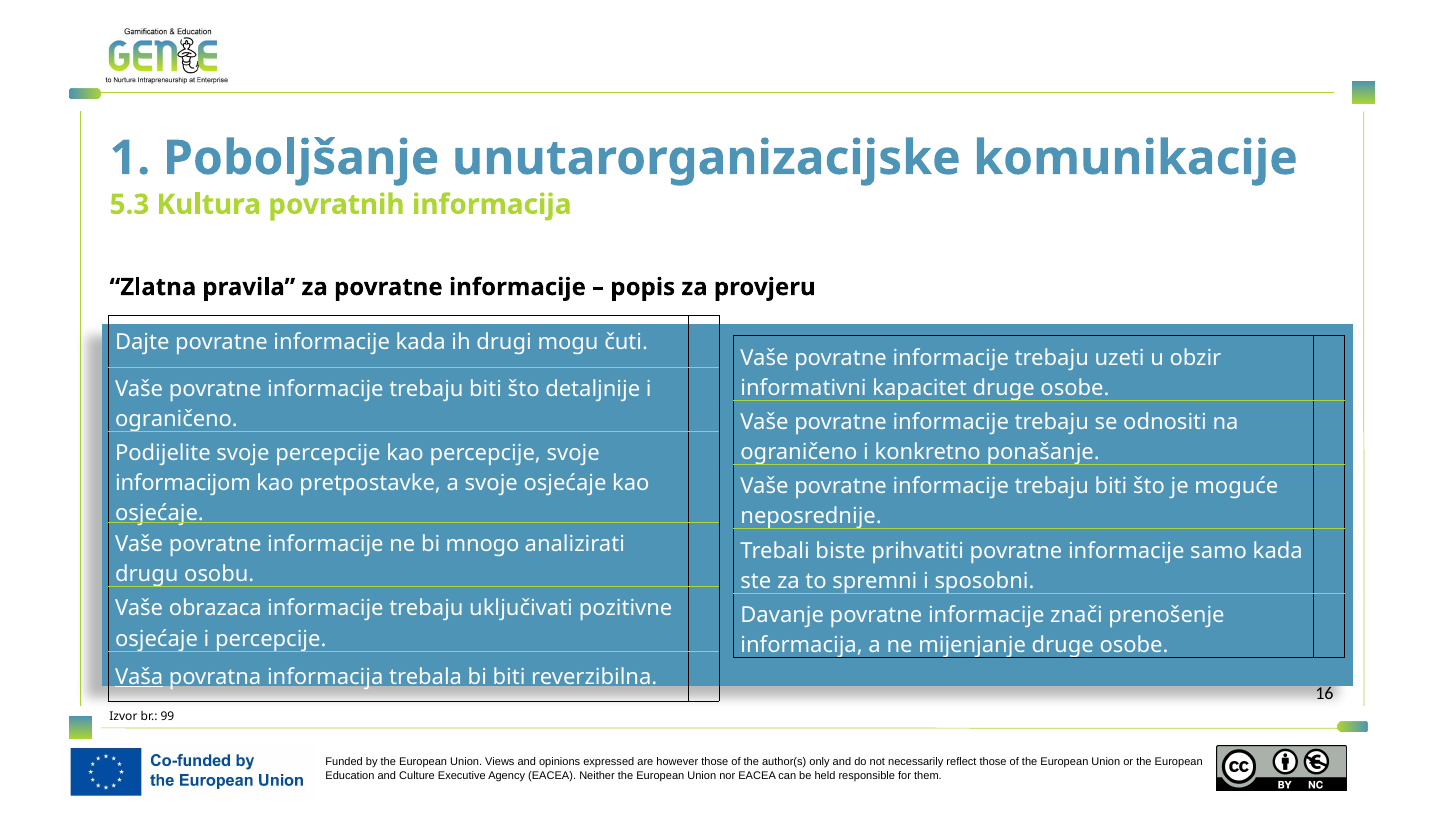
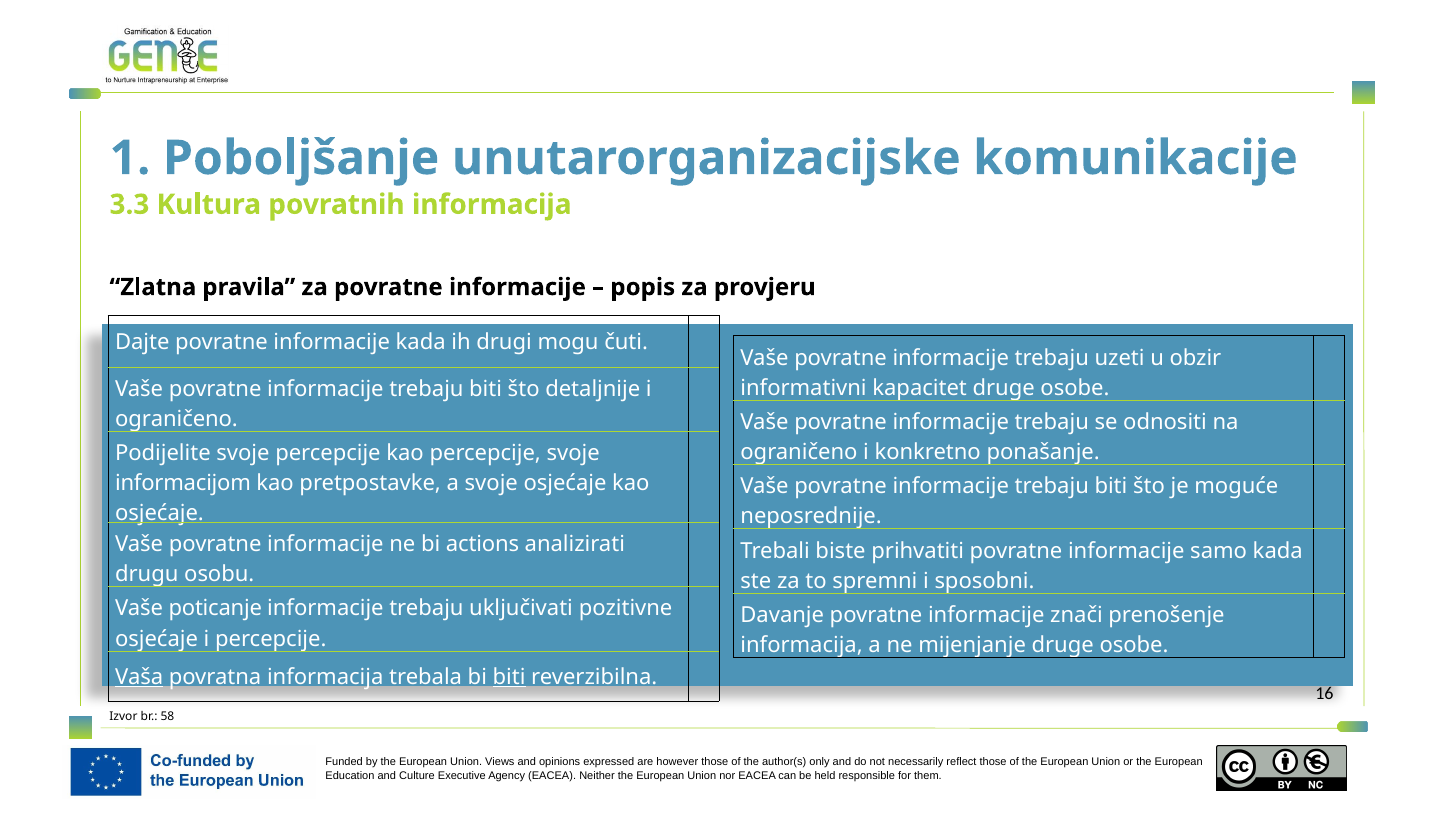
5.3: 5.3 -> 3.3
mnogo: mnogo -> actions
obrazaca: obrazaca -> poticanje
biti at (509, 677) underline: none -> present
99: 99 -> 58
